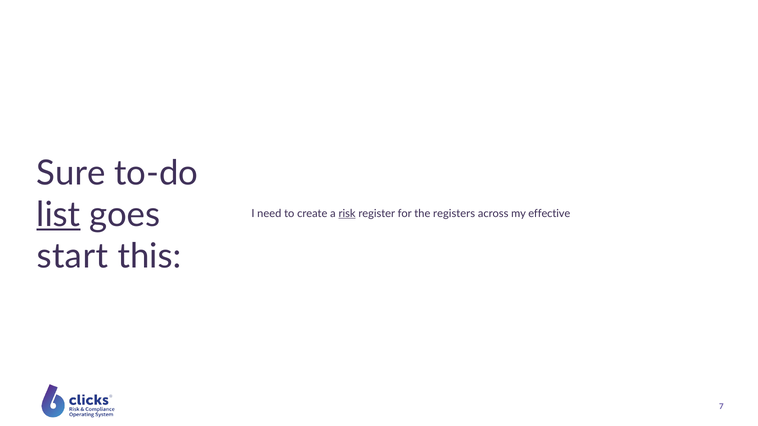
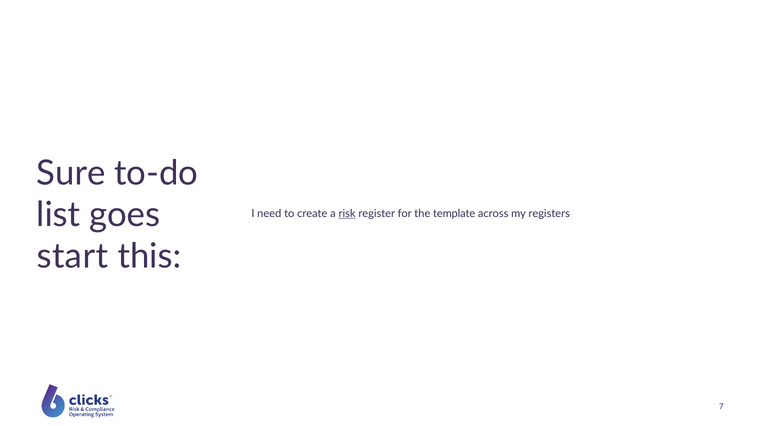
list underline: present -> none
registers: registers -> template
effective: effective -> registers
